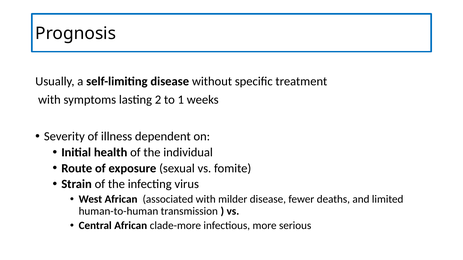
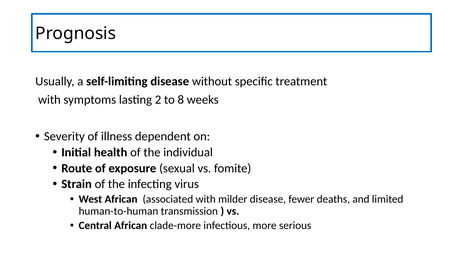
1: 1 -> 8
